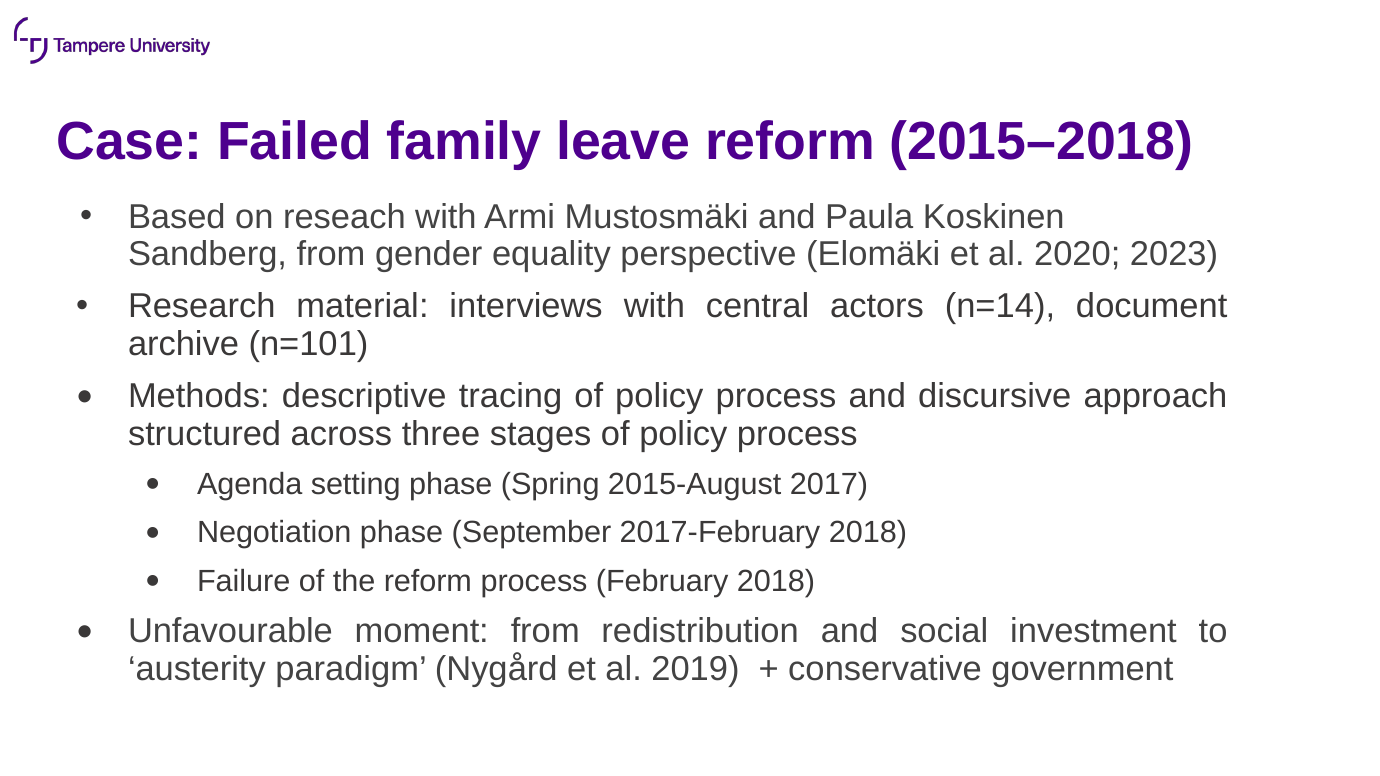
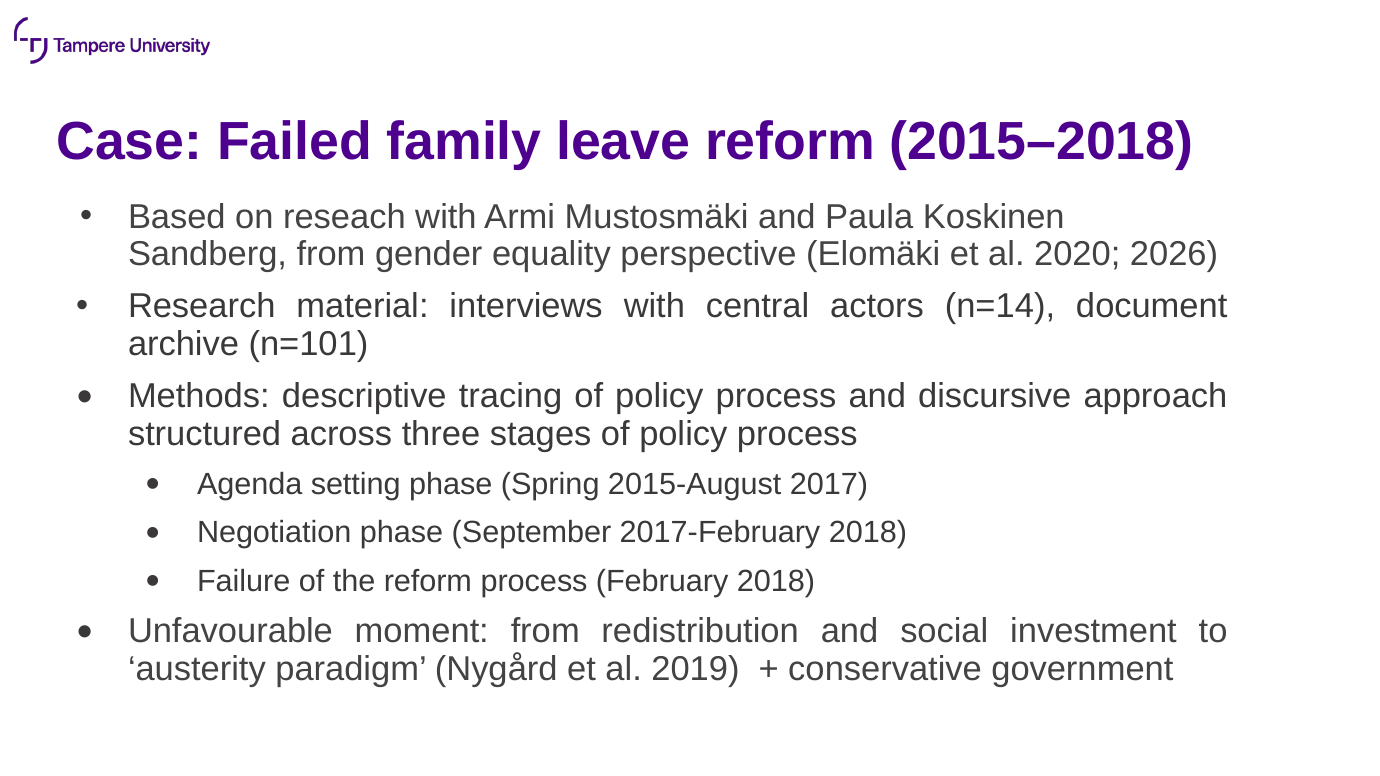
2023: 2023 -> 2026
